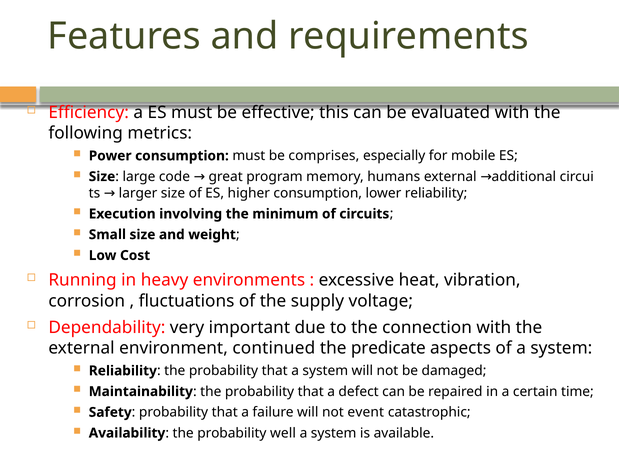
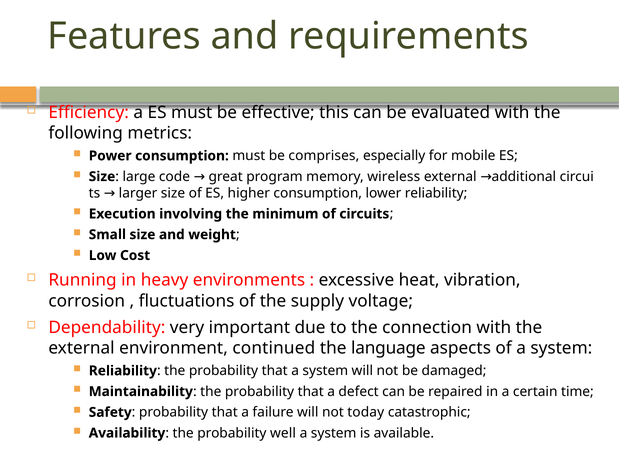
humans: humans -> wireless
predicate: predicate -> language
event: event -> today
